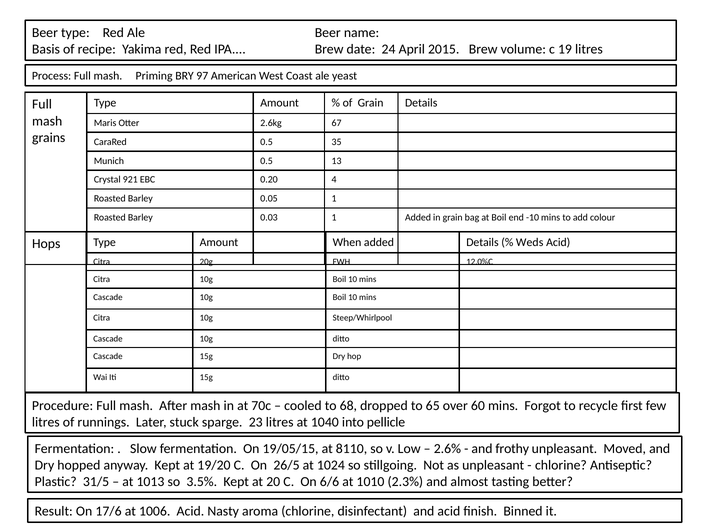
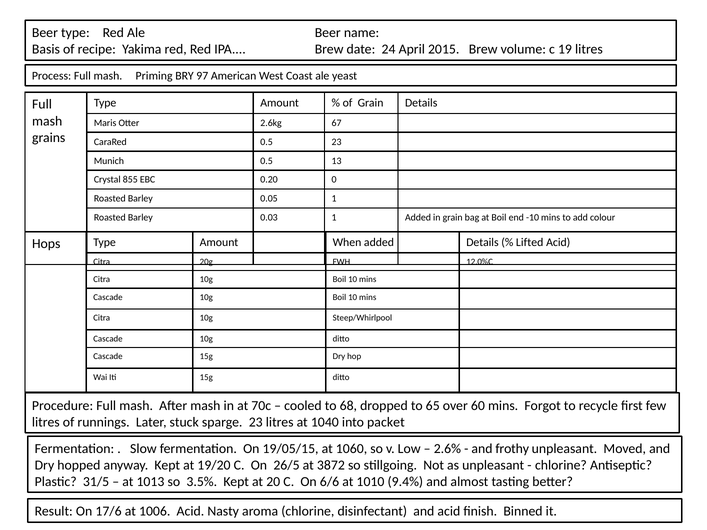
0.5 35: 35 -> 23
921: 921 -> 855
4: 4 -> 0
Weds: Weds -> Lifted
pellicle: pellicle -> packet
8110: 8110 -> 1060
1024: 1024 -> 3872
2.3%: 2.3% -> 9.4%
